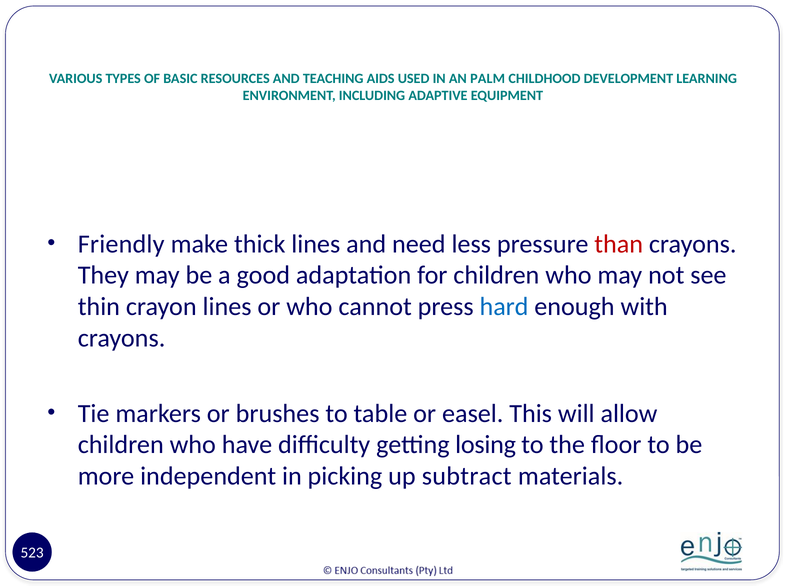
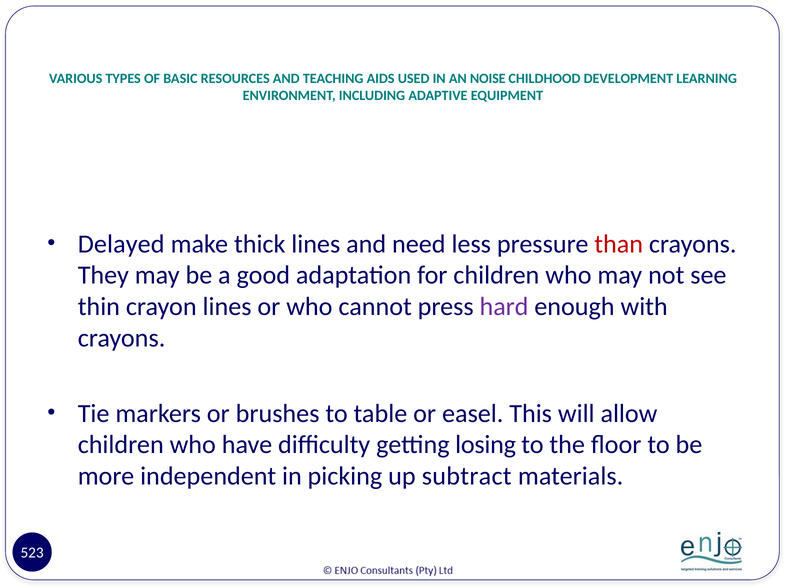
PALM: PALM -> NOISE
Friendly: Friendly -> Delayed
hard colour: blue -> purple
